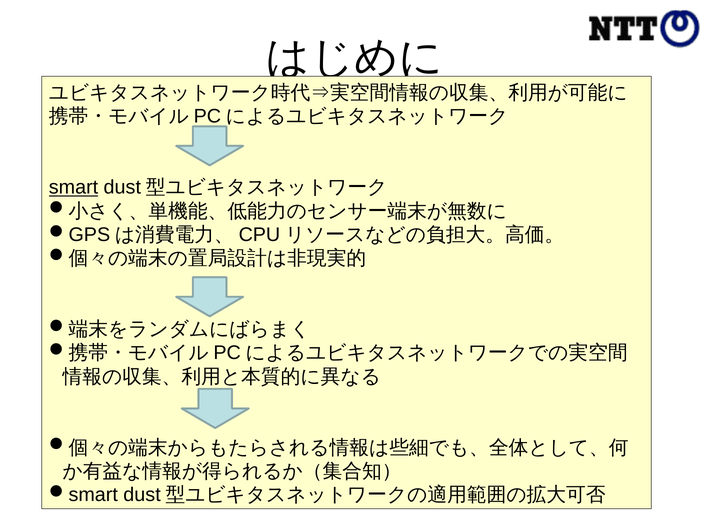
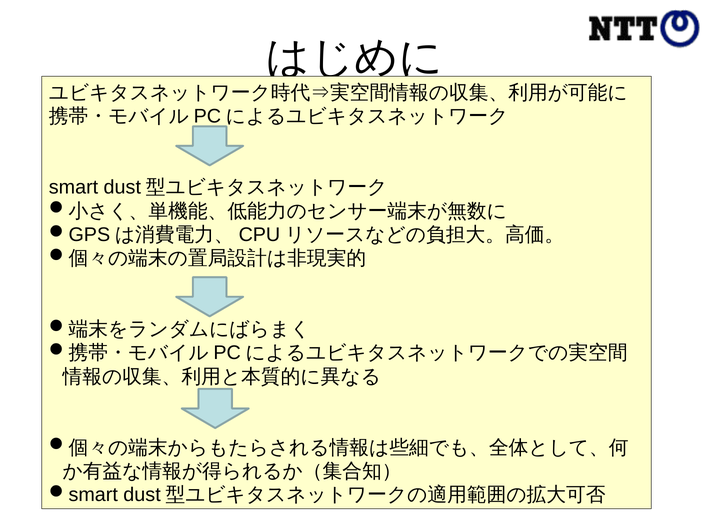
smart underline: present -> none
